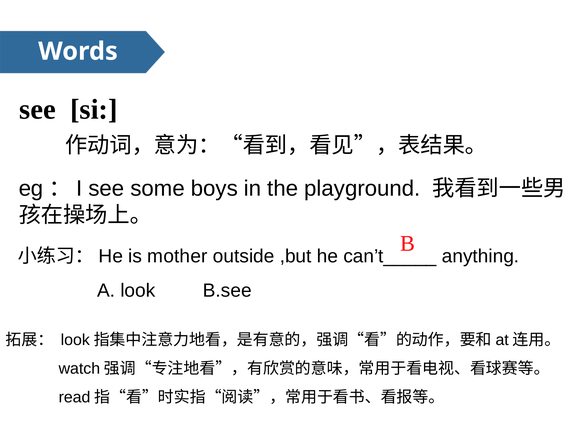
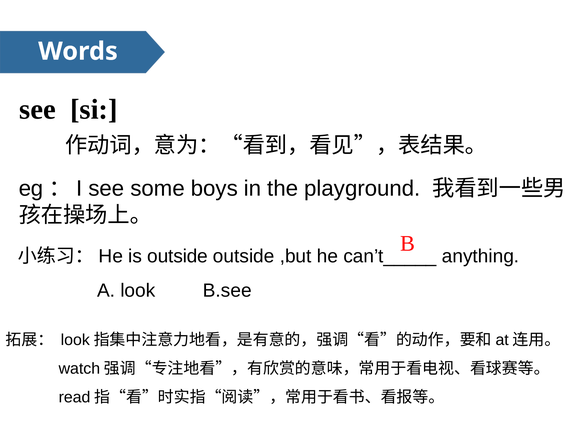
is mother: mother -> outside
